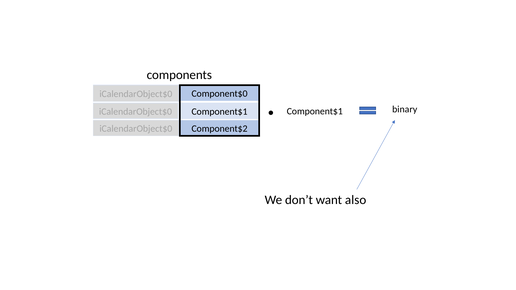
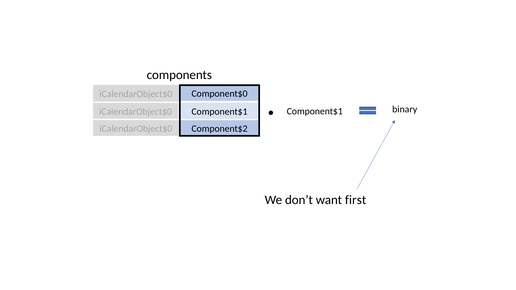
also: also -> first
